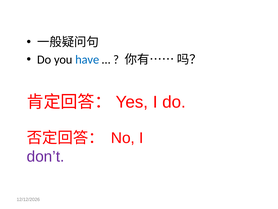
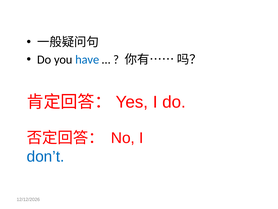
don’t colour: purple -> blue
